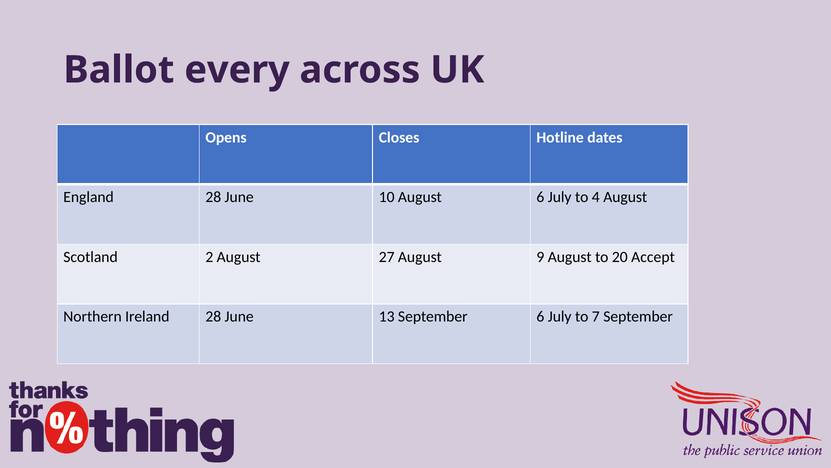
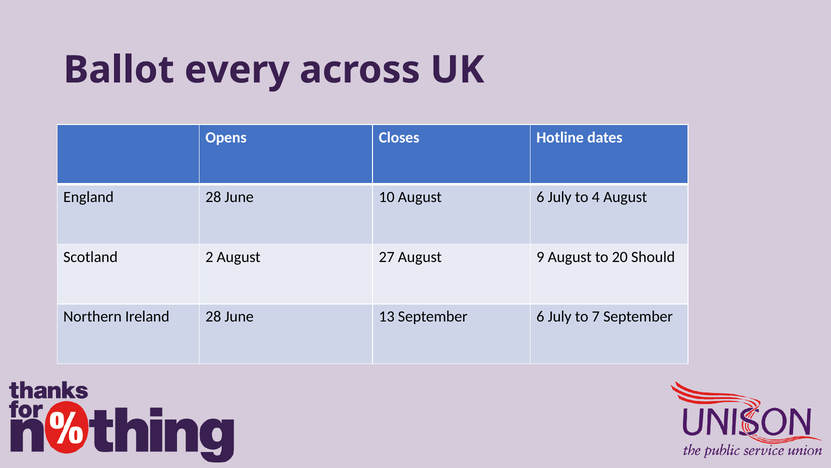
Accept: Accept -> Should
